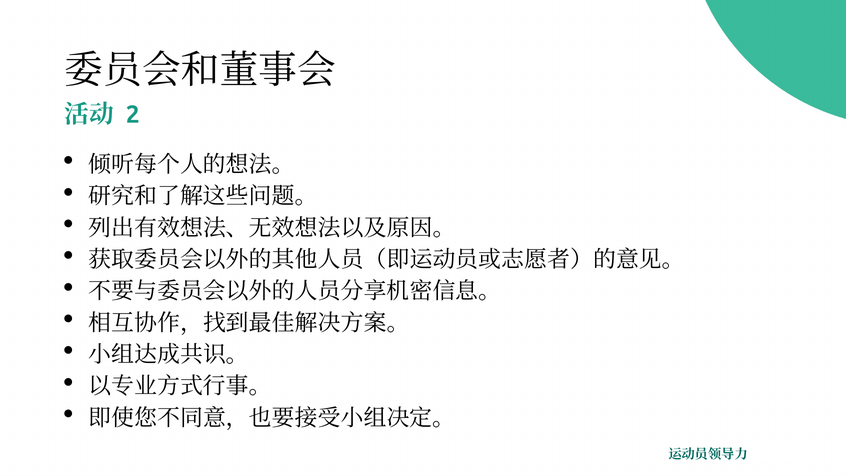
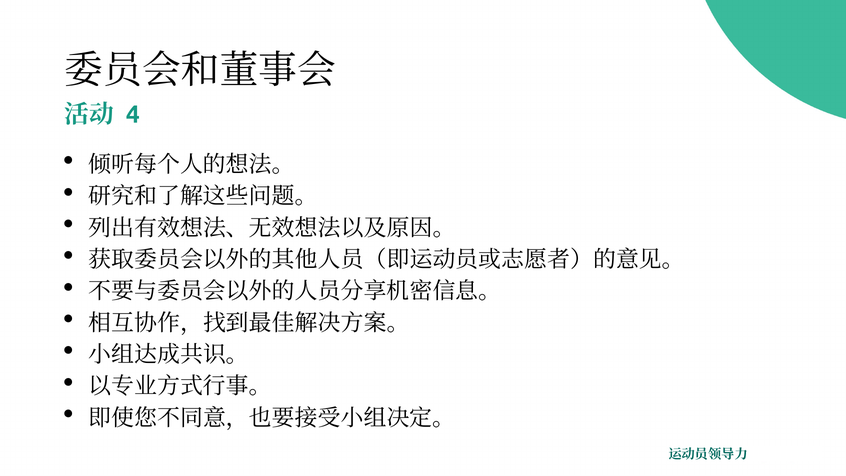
2: 2 -> 4
